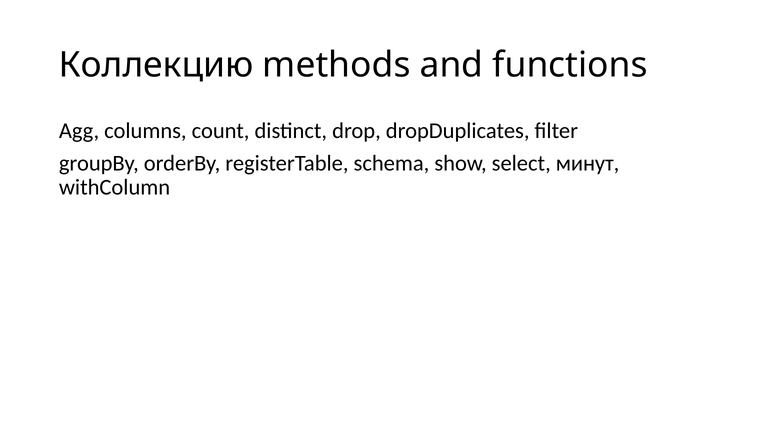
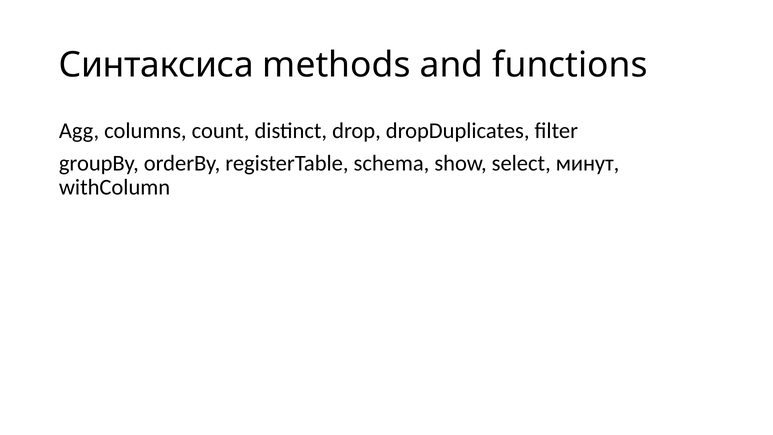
Коллекцию: Коллекцию -> Синтаксиса
